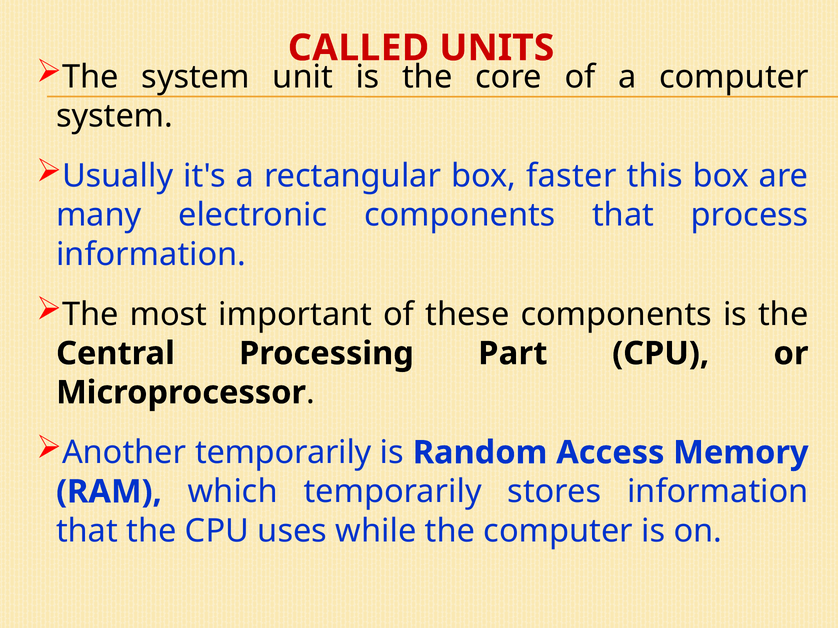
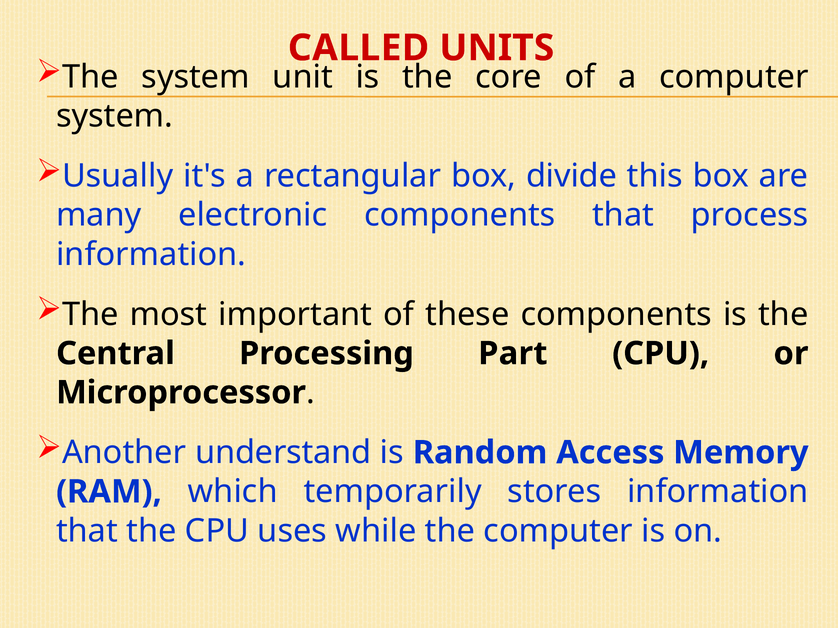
faster: faster -> divide
Another temporarily: temporarily -> understand
